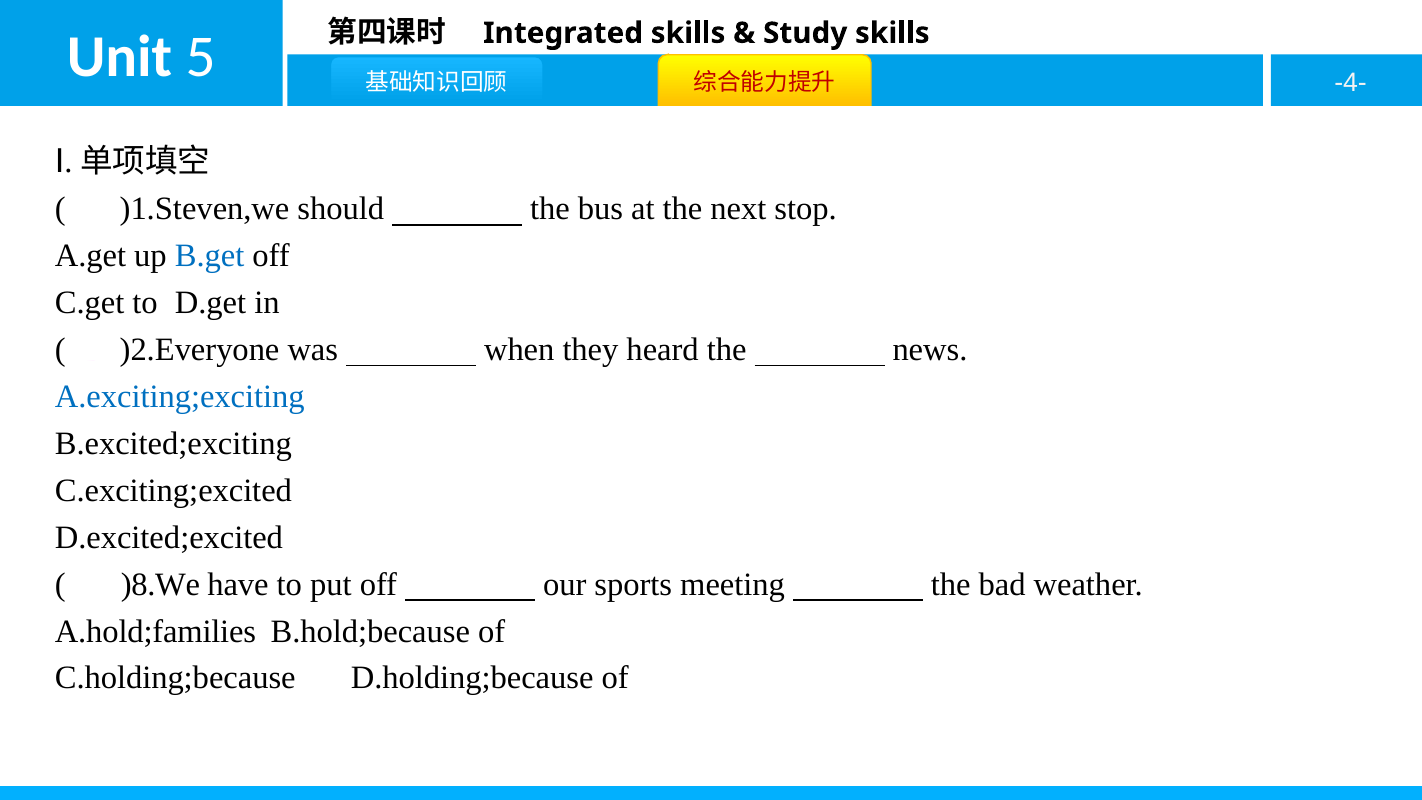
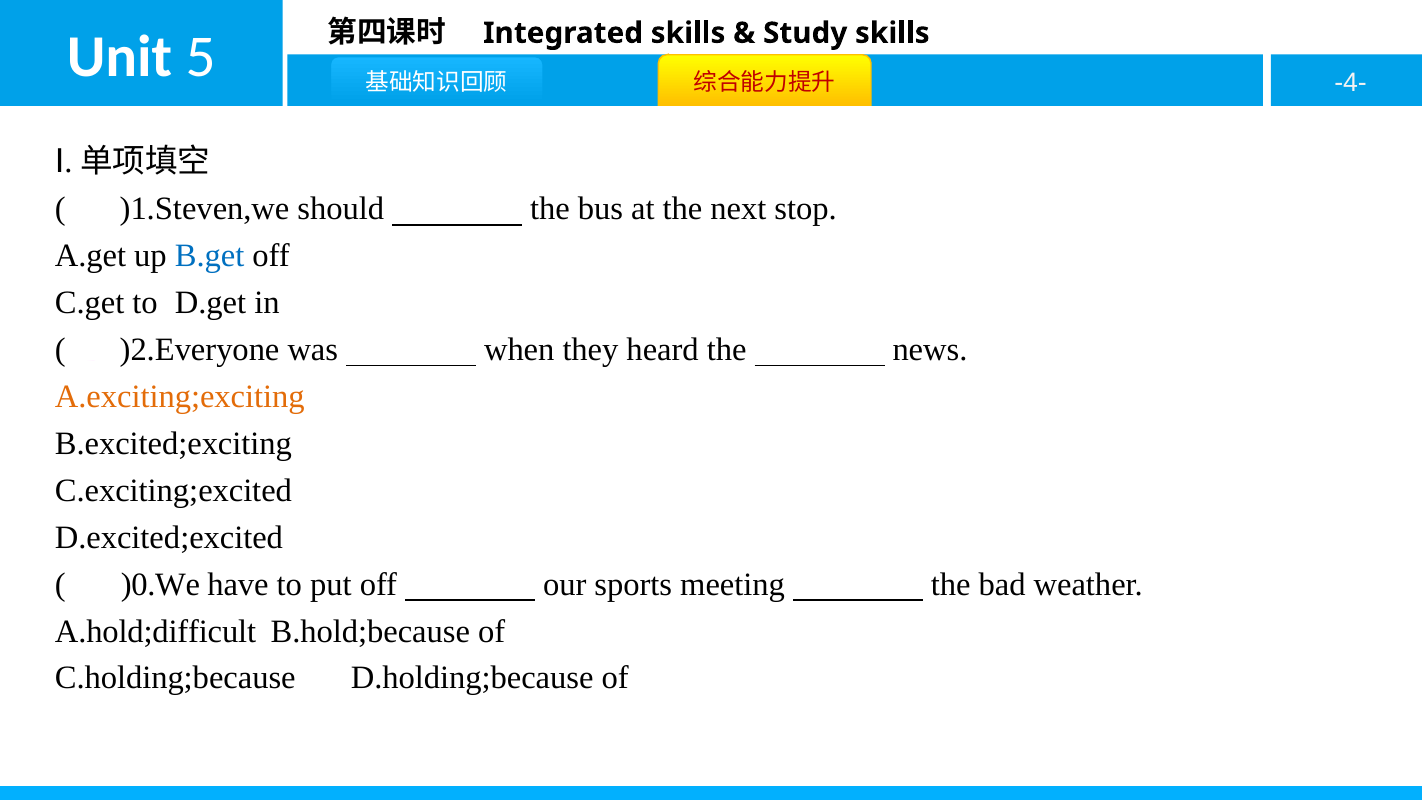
A.exciting;exciting colour: blue -> orange
)8.We: )8.We -> )0.We
A.hold;families: A.hold;families -> A.hold;difficult
